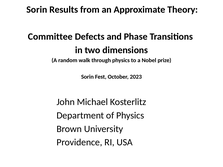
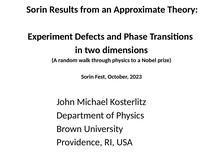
Committee: Committee -> Experiment
